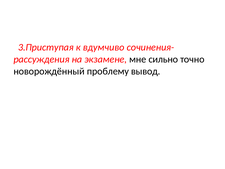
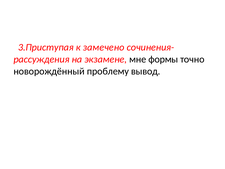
вдумчиво: вдумчиво -> замечено
сильно: сильно -> формы
